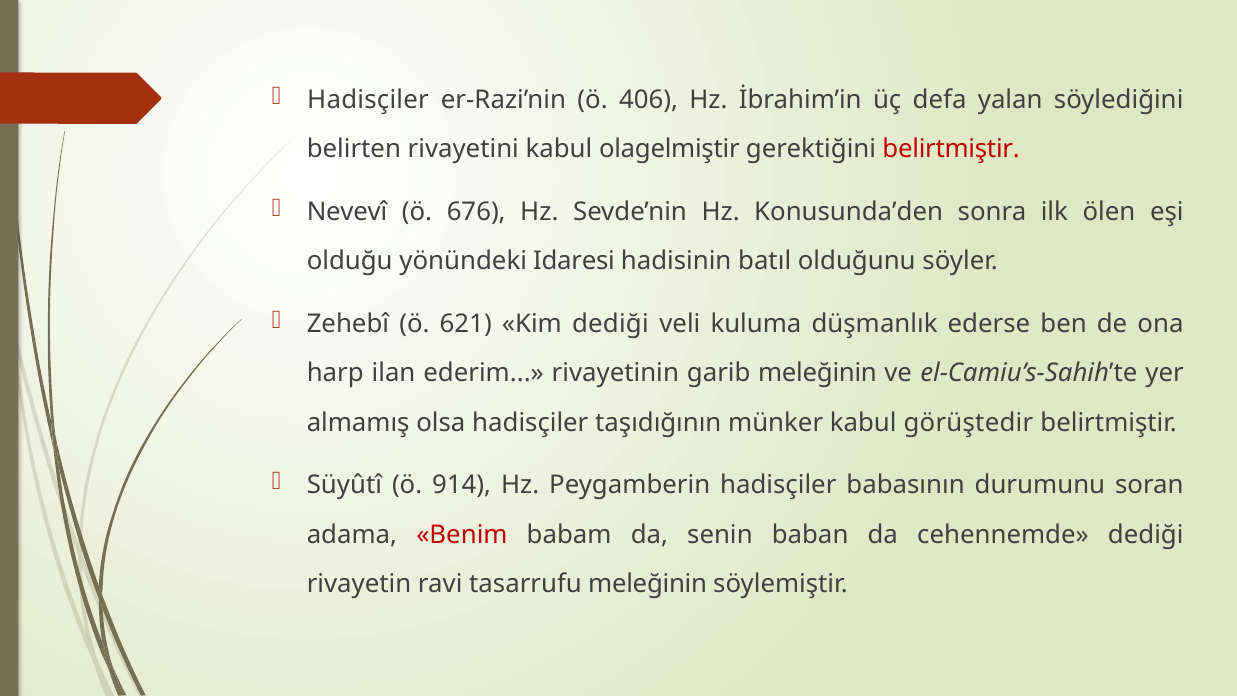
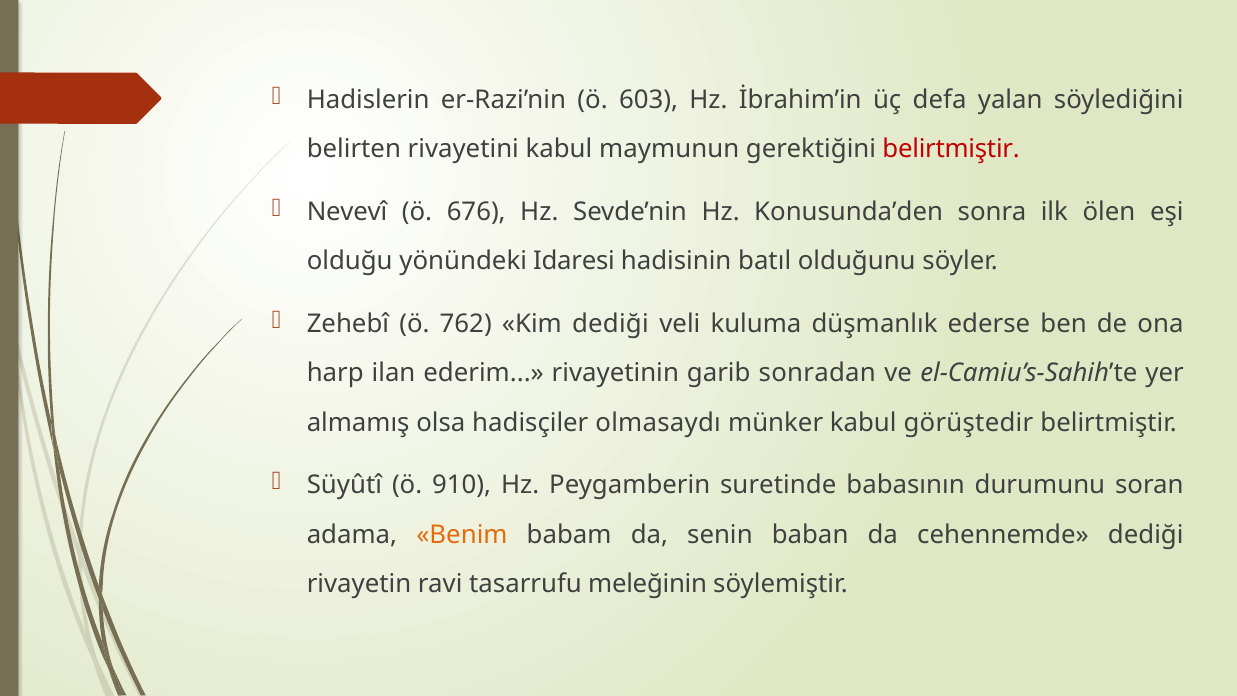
Hadisçiler at (368, 100): Hadisçiler -> Hadislerin
406: 406 -> 603
olagelmiştir: olagelmiştir -> maymunun
621: 621 -> 762
garib meleğinin: meleğinin -> sonradan
taşıdığının: taşıdığının -> olmasaydı
914: 914 -> 910
Peygamberin hadisçiler: hadisçiler -> suretinde
Benim colour: red -> orange
